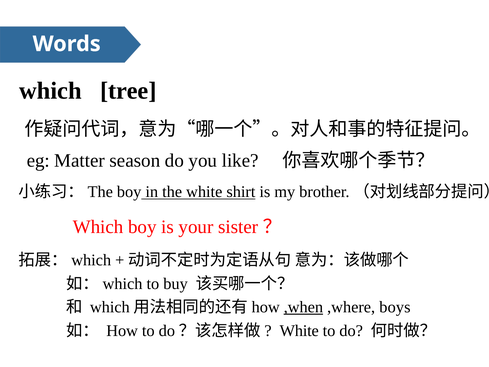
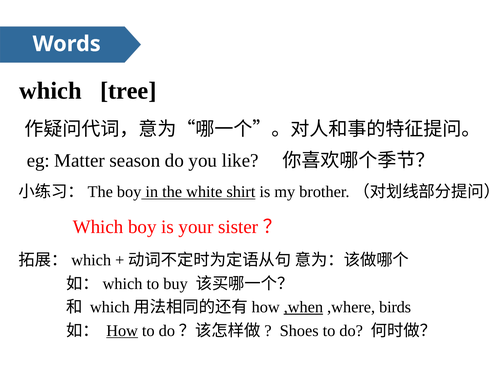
boys: boys -> birds
How underline: none -> present
White at (299, 330): White -> Shoes
